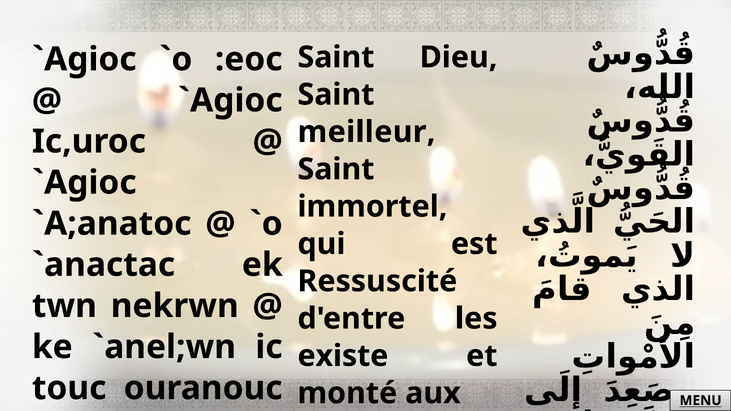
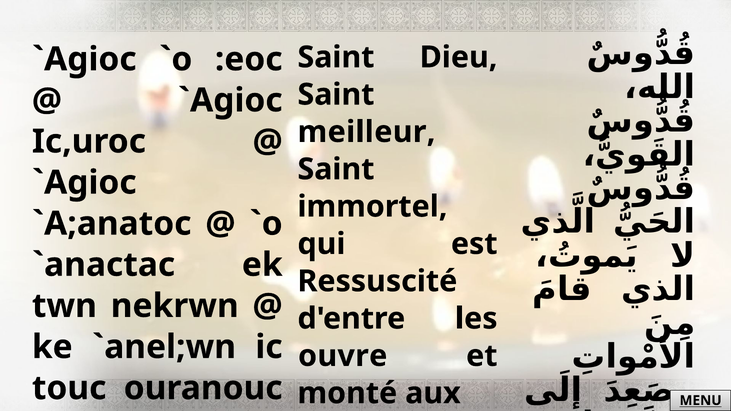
existe: existe -> ouvre
